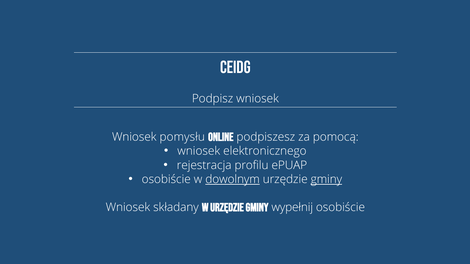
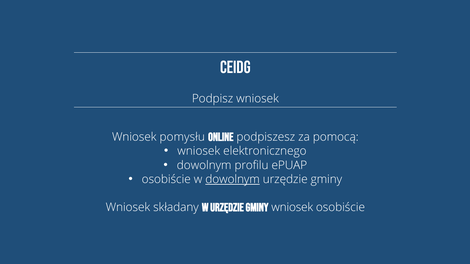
rejestracja at (204, 165): rejestracja -> dowolnym
gminy at (326, 180) underline: present -> none
w urzędzie gminy wypełnij: wypełnij -> wniosek
